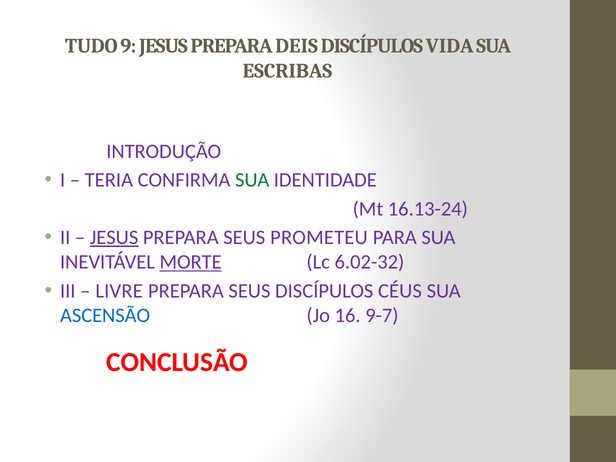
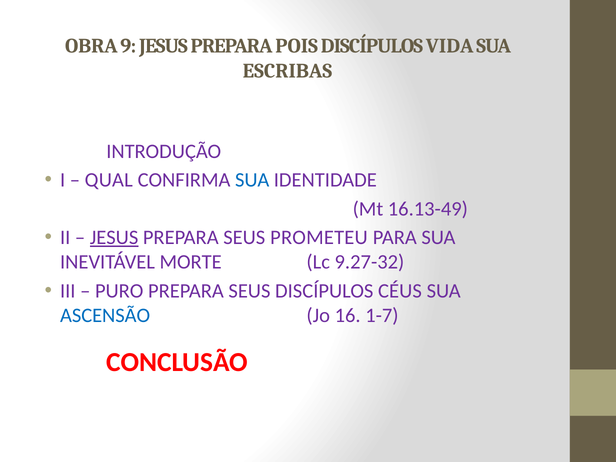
TUDO: TUDO -> OBRA
DEIS: DEIS -> POIS
TERIA: TERIA -> QUAL
SUA at (252, 180) colour: green -> blue
16.13-24: 16.13-24 -> 16.13-49
MORTE underline: present -> none
6.02-32: 6.02-32 -> 9.27-32
LIVRE: LIVRE -> PURO
9-7: 9-7 -> 1-7
